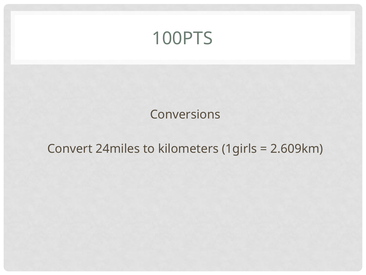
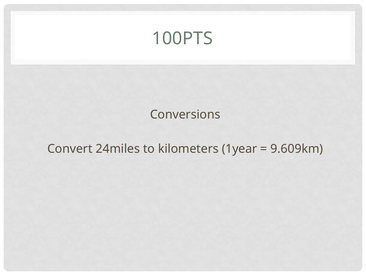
1girls: 1girls -> 1year
2.609km: 2.609km -> 9.609km
